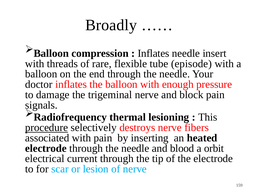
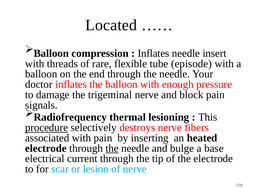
Broadly: Broadly -> Located
the at (112, 148) underline: none -> present
blood: blood -> bulge
orbit: orbit -> base
